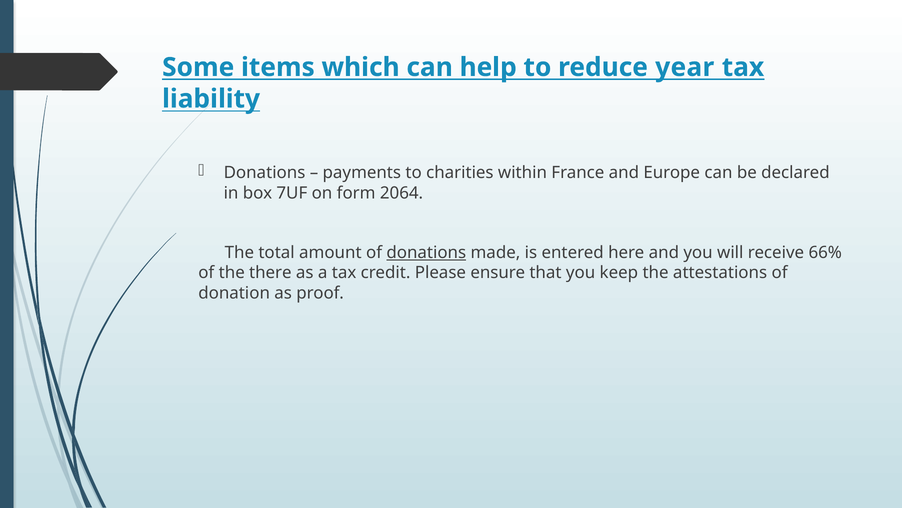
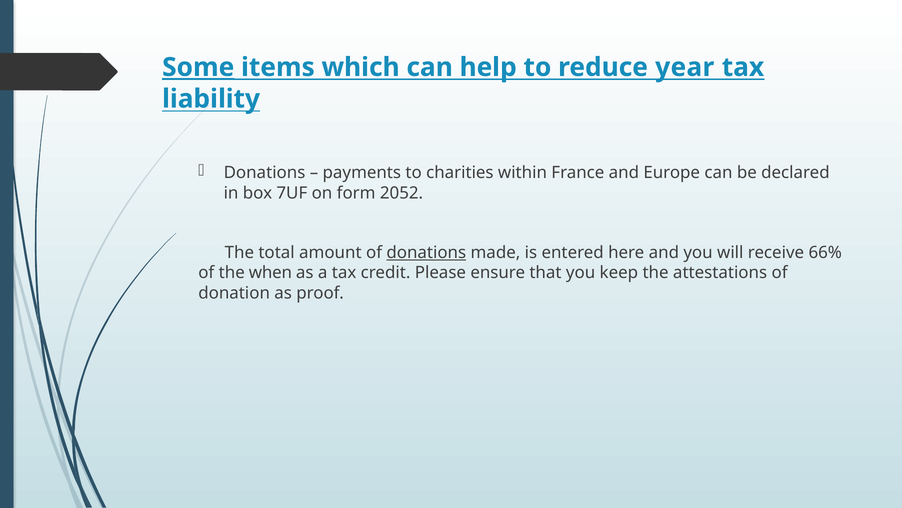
Some underline: none -> present
2064: 2064 -> 2052
there: there -> when
